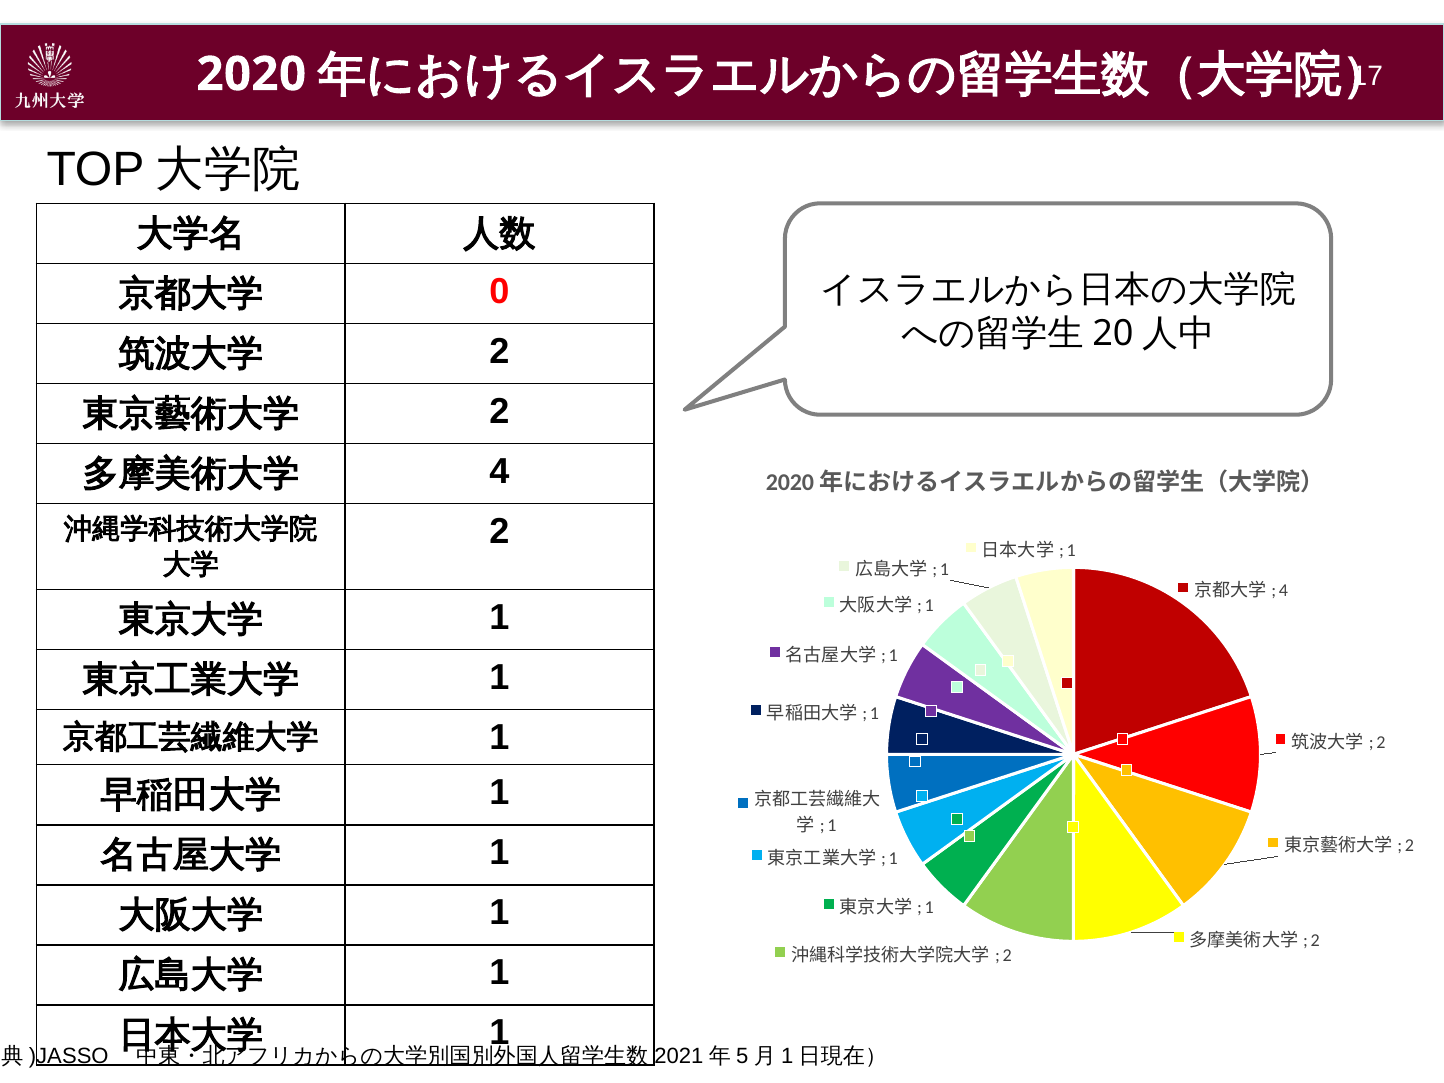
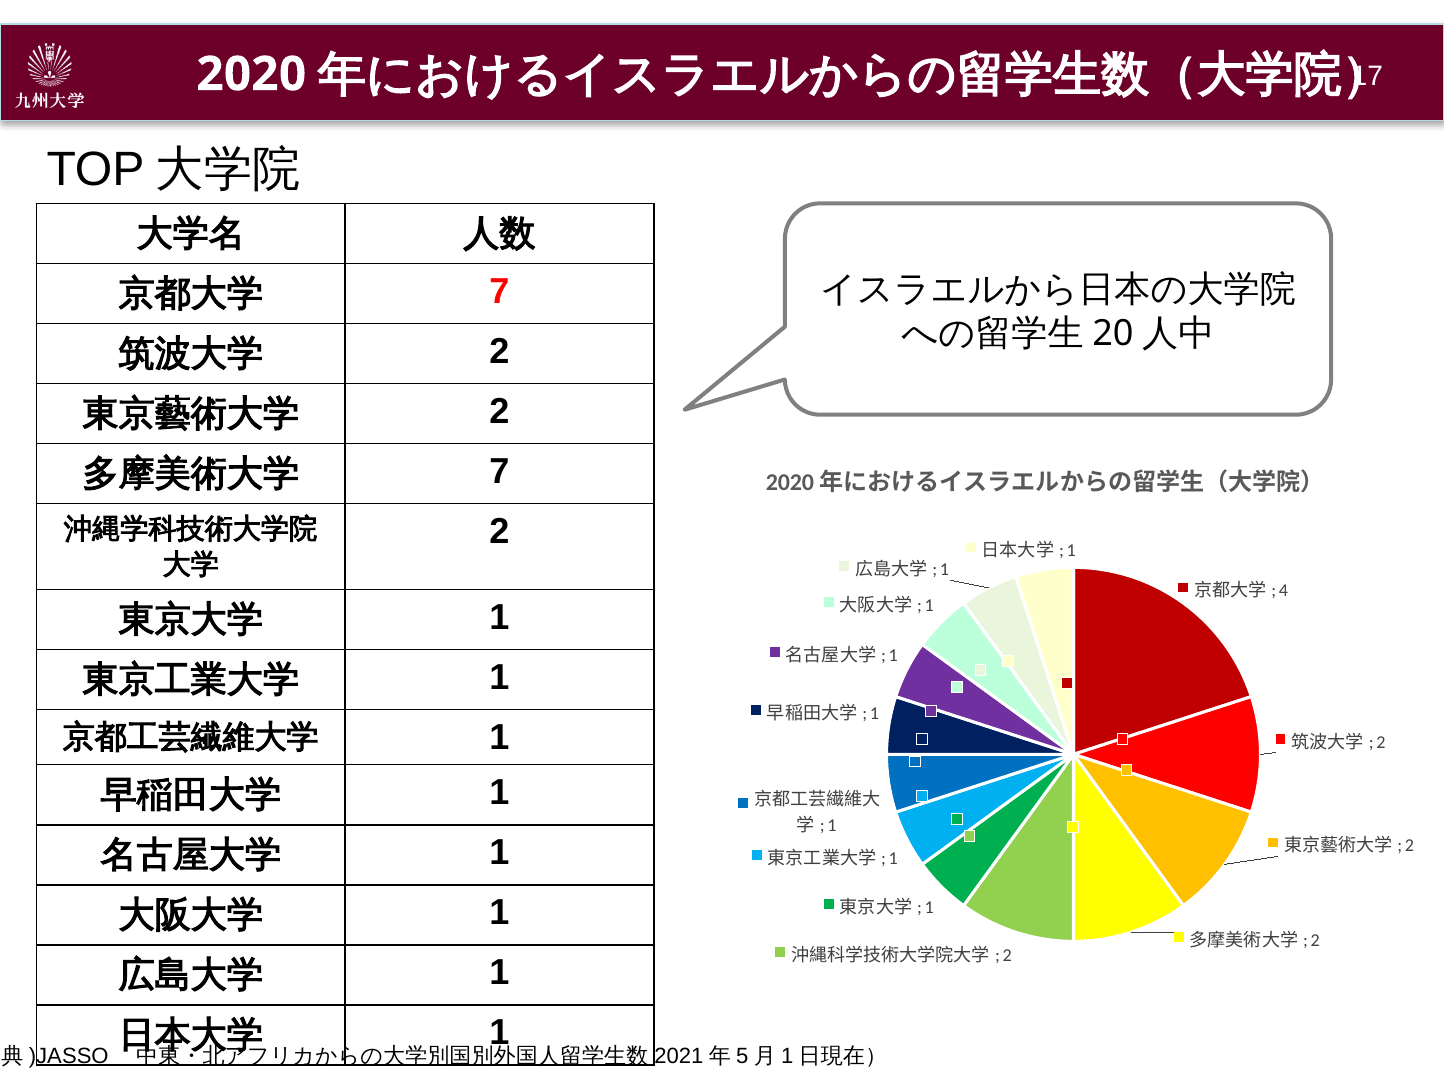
0 at (500, 291): 0 -> 7
4 at (500, 472): 4 -> 7
